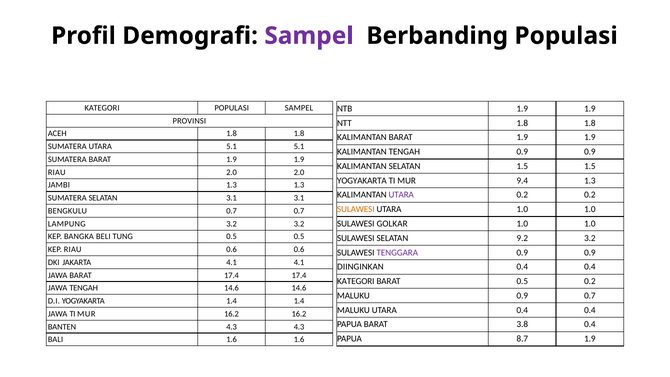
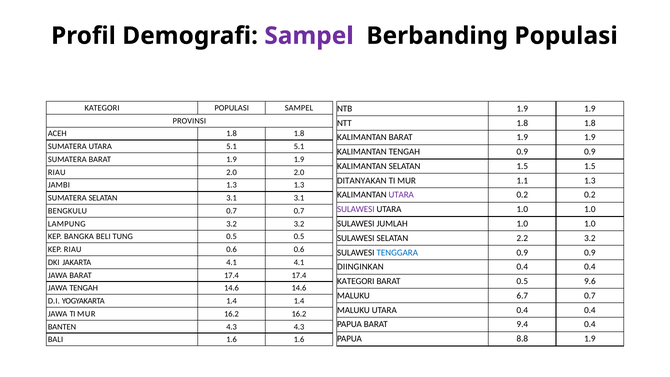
YOGYAKARTA at (362, 181): YOGYAKARTA -> DITANYAKAN
9.4: 9.4 -> 1.1
SULAWESI at (356, 209) colour: orange -> purple
GOLKAR: GOLKAR -> JUMLAH
9.2: 9.2 -> 2.2
TENGGARA colour: purple -> blue
0.5 0.2: 0.2 -> 9.6
MALUKU 0.9: 0.9 -> 6.7
3.8: 3.8 -> 9.4
8.7: 8.7 -> 8.8
